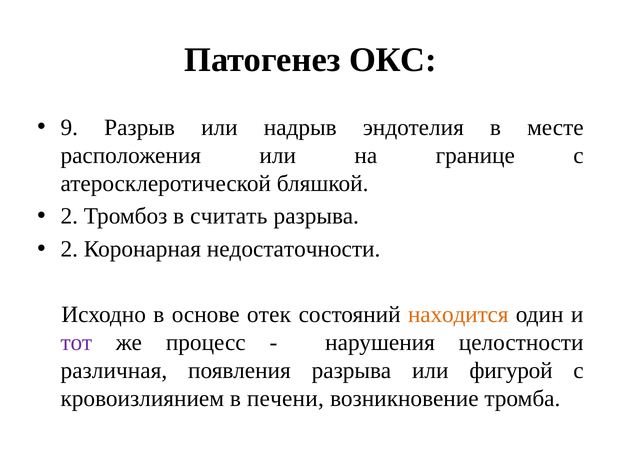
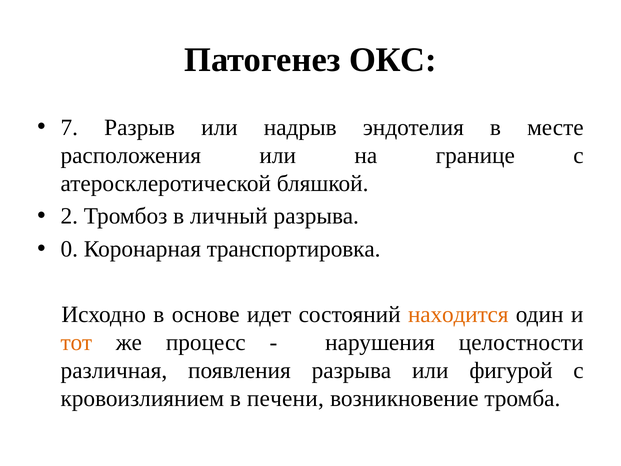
9: 9 -> 7
считать: считать -> личный
2 at (69, 249): 2 -> 0
недостаточности: недостаточности -> транспортировка
отек: отек -> идет
тот colour: purple -> orange
